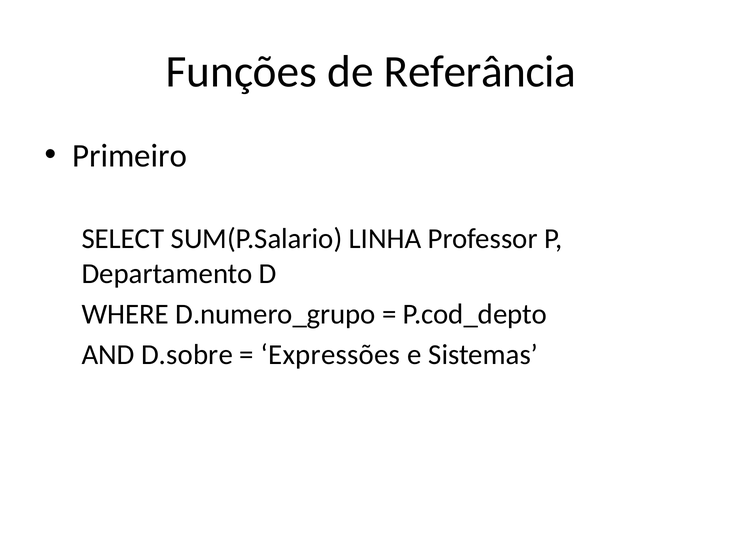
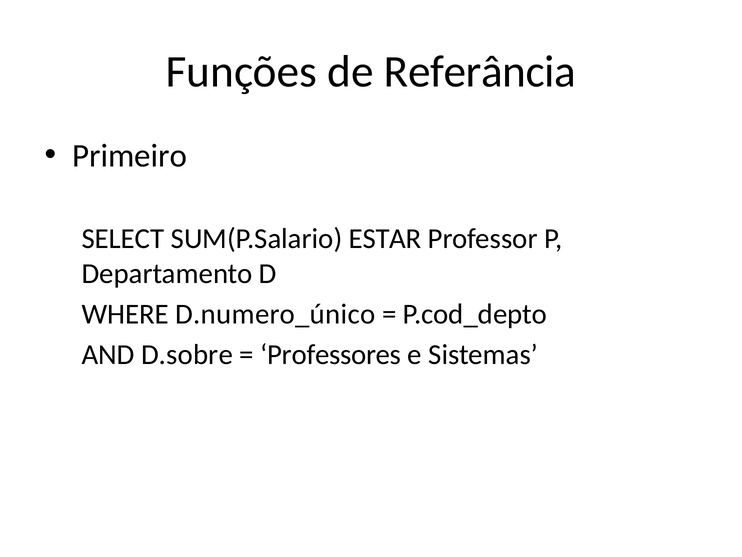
LINHA: LINHA -> ESTAR
D.numero_grupo: D.numero_grupo -> D.numero_único
Expressões: Expressões -> Professores
